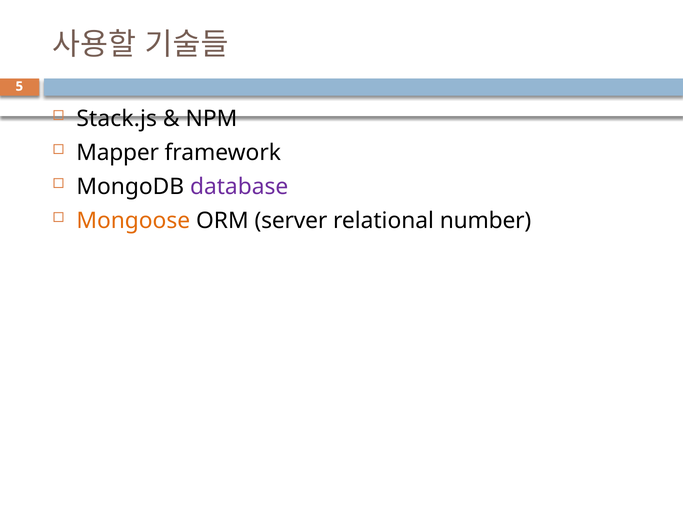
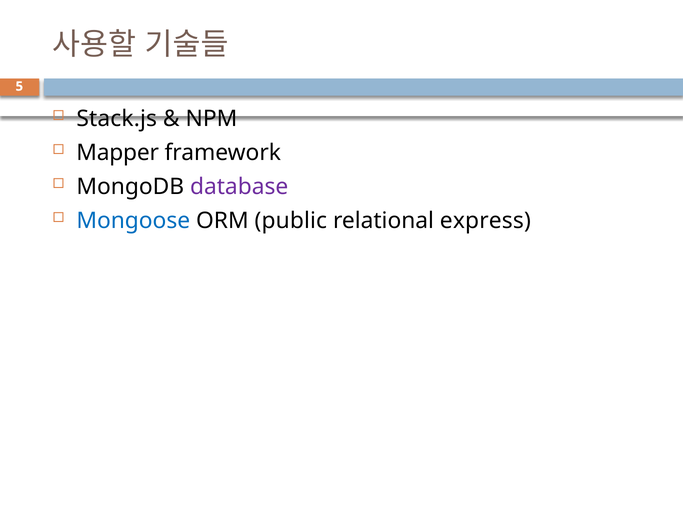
Mongoose colour: orange -> blue
server: server -> public
number: number -> express
